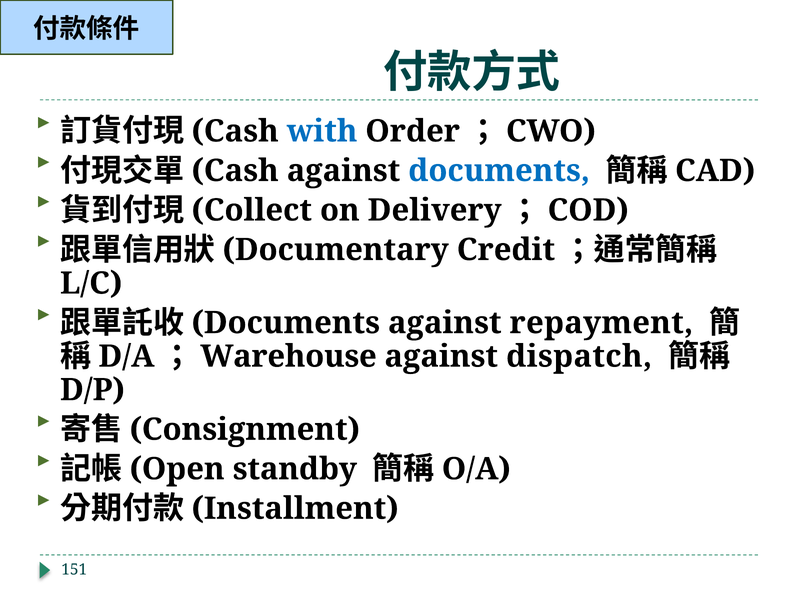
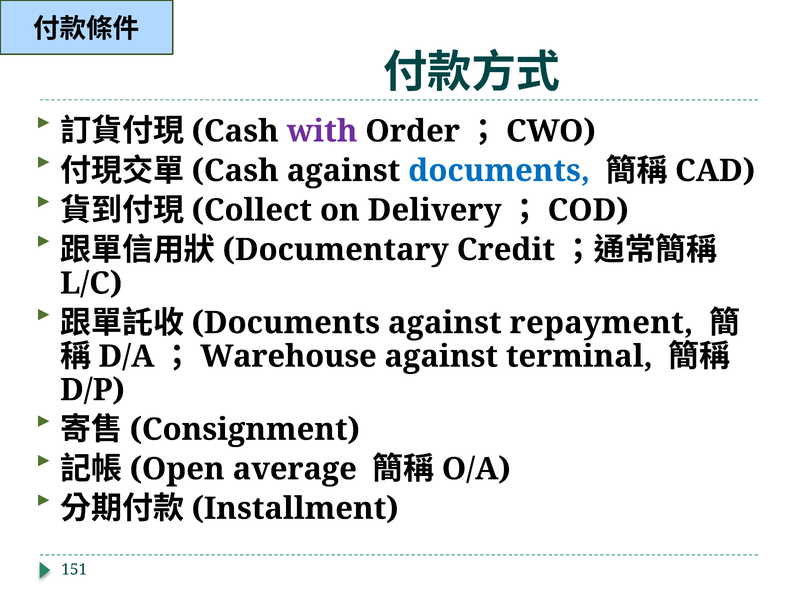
with colour: blue -> purple
dispatch: dispatch -> terminal
standby: standby -> average
